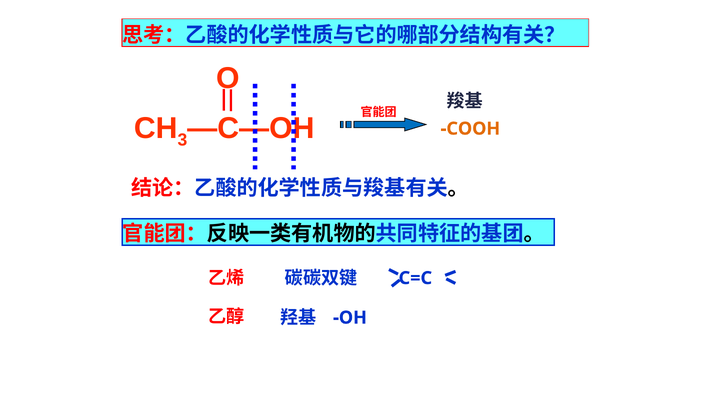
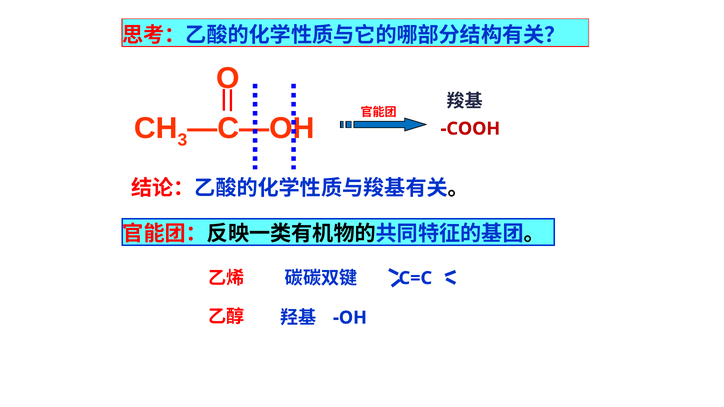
COOH colour: orange -> red
